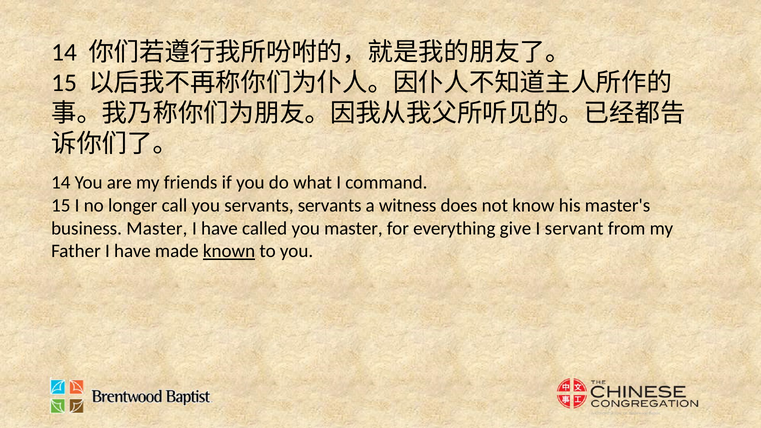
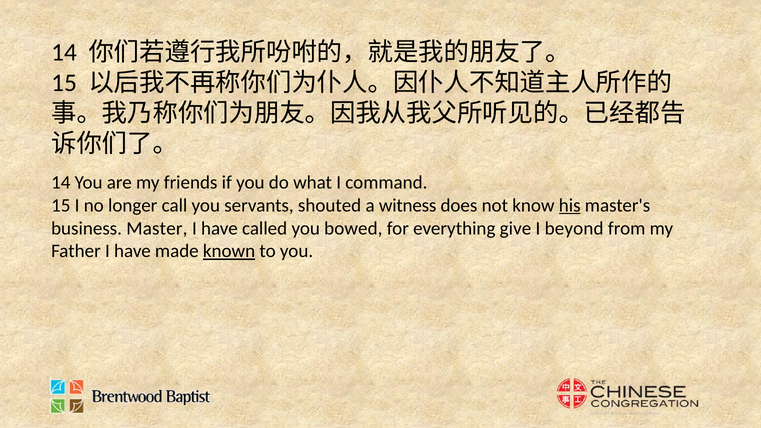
servants servants: servants -> shouted
his underline: none -> present
you master: master -> bowed
servant: servant -> beyond
